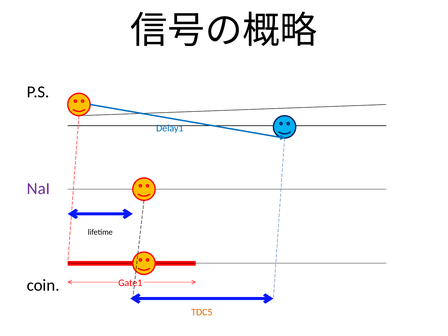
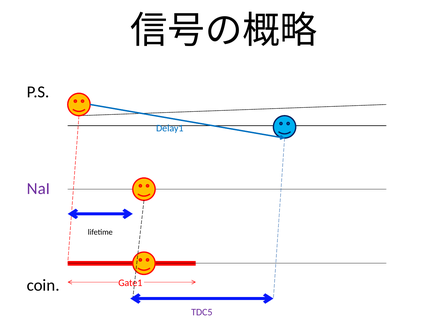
TDC5 colour: orange -> purple
